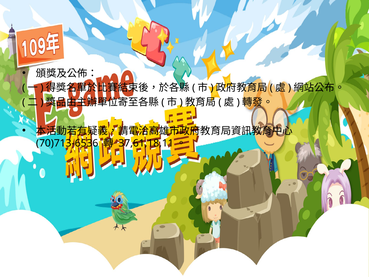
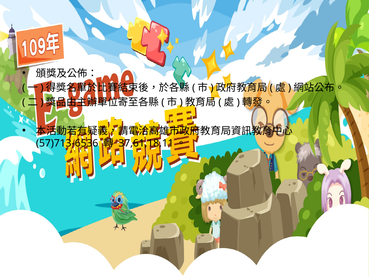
70)713-6536: 70)713-6536 -> 57)713-6536
